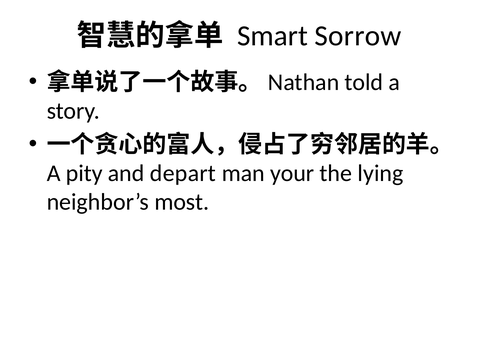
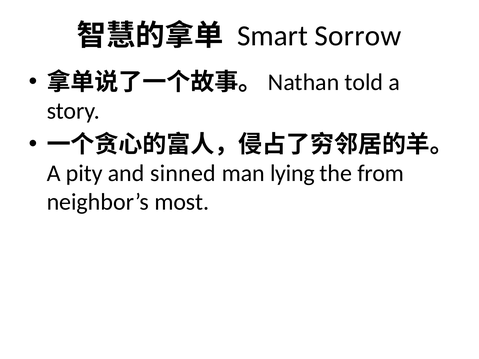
depart: depart -> sinned
your: your -> lying
lying: lying -> from
